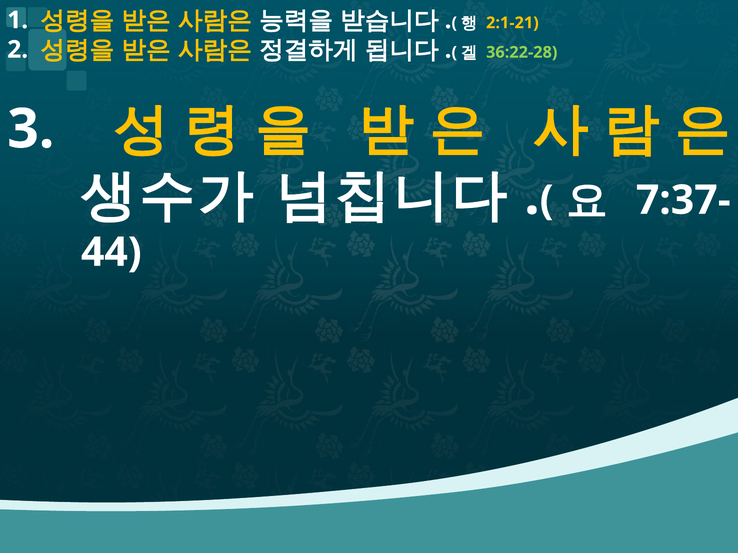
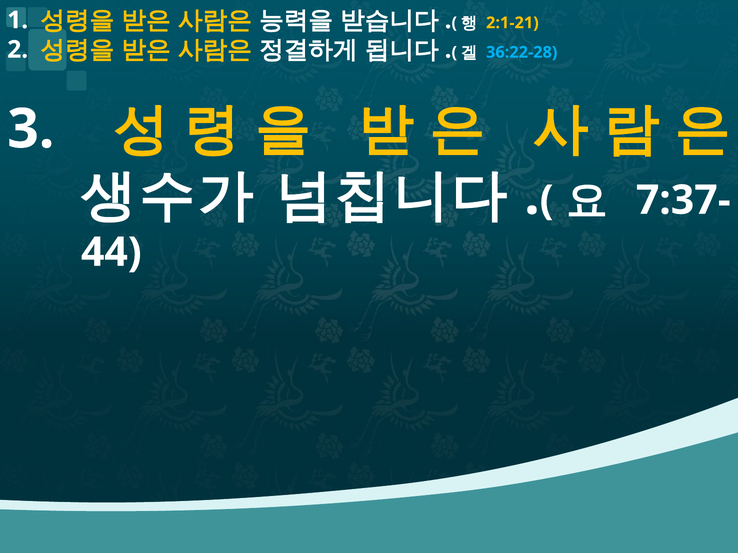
36:22-28 colour: light green -> light blue
